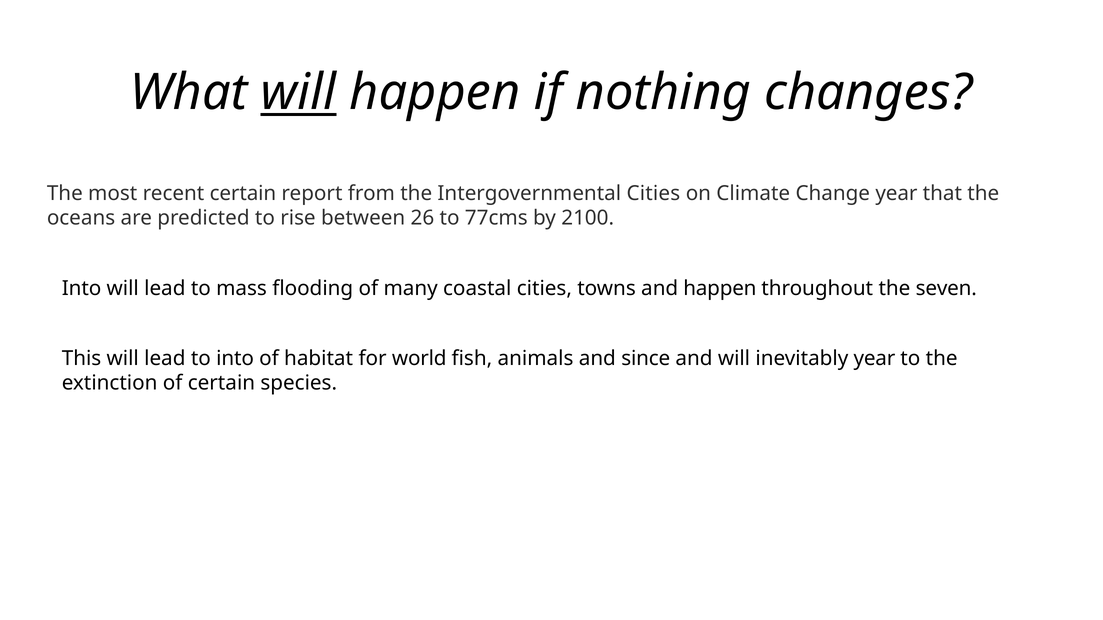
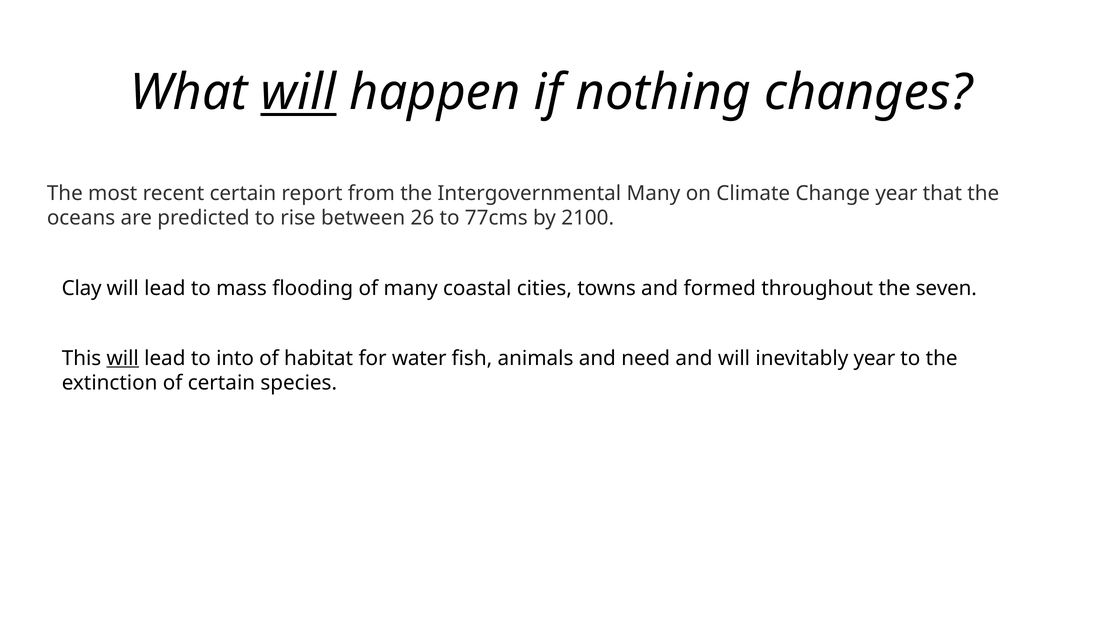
Intergovernmental Cities: Cities -> Many
Into at (82, 288): Into -> Clay
and happen: happen -> formed
will at (123, 358) underline: none -> present
world: world -> water
since: since -> need
